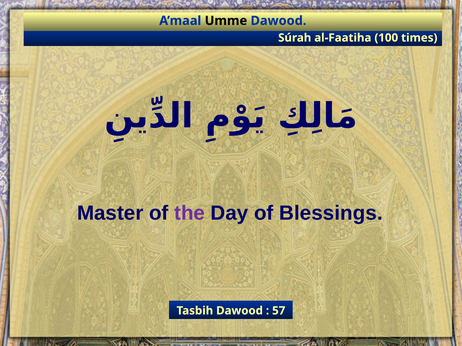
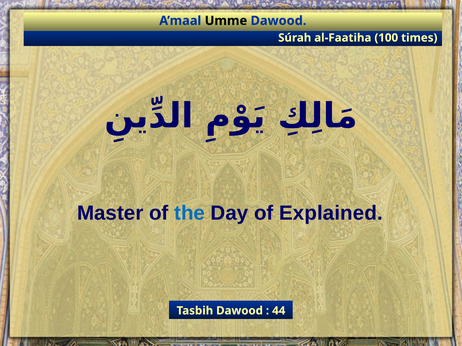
the colour: purple -> blue
Blessings: Blessings -> Explained
57: 57 -> 44
